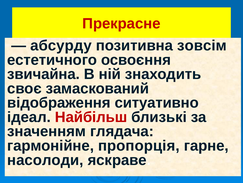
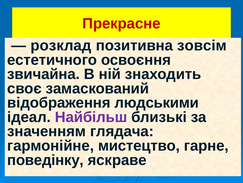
абсурду: абсурду -> розклад
ситуативно: ситуативно -> людськими
Найбільш colour: red -> purple
пропорція: пропорція -> мистецтво
насолоди: насолоди -> поведінку
